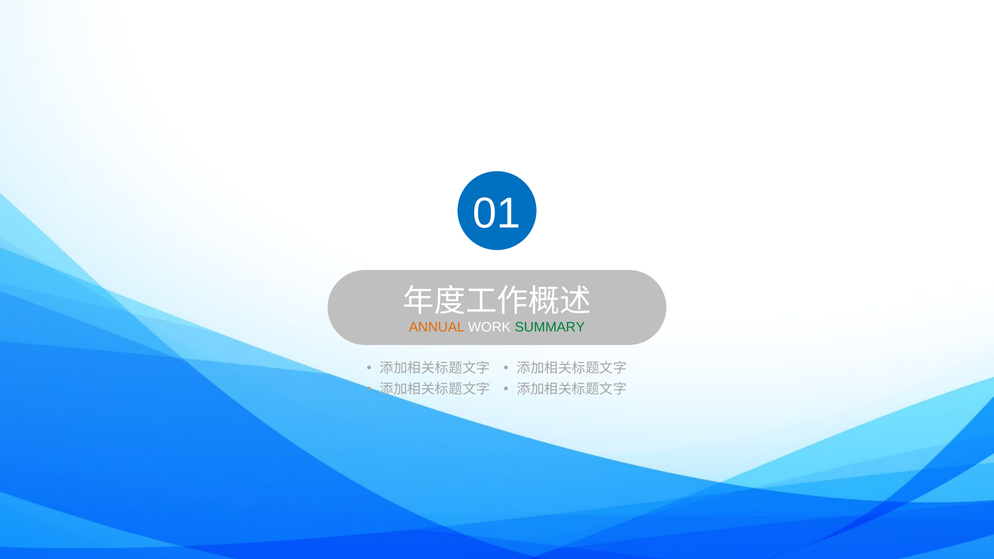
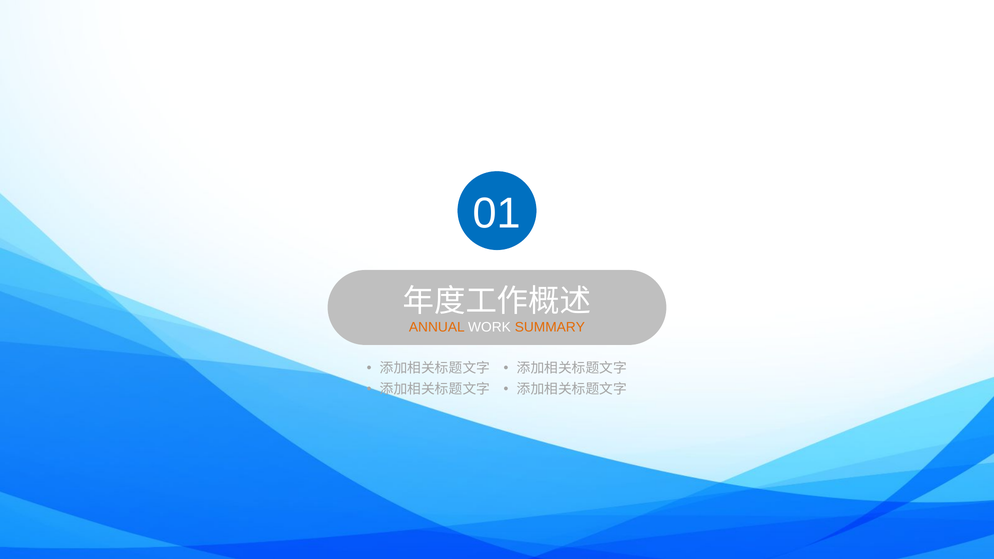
SUMMARY colour: green -> orange
